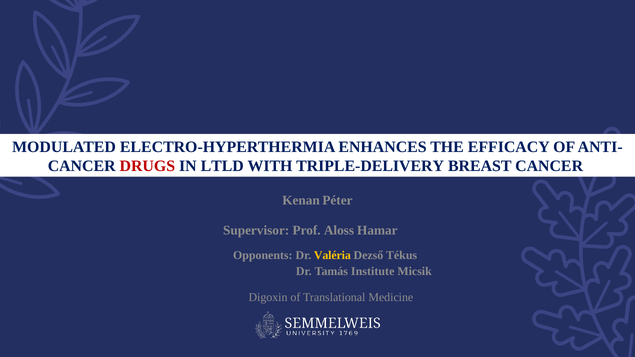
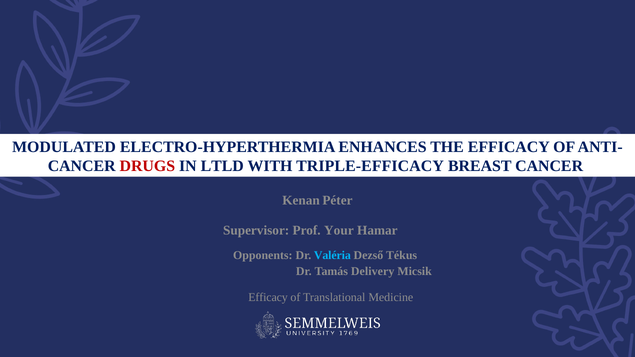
TRIPLE-DELIVERY: TRIPLE-DELIVERY -> TRIPLE-EFFICACY
Aloss: Aloss -> Your
Valéria colour: yellow -> light blue
Institute: Institute -> Delivery
Digoxin at (268, 298): Digoxin -> Efficacy
